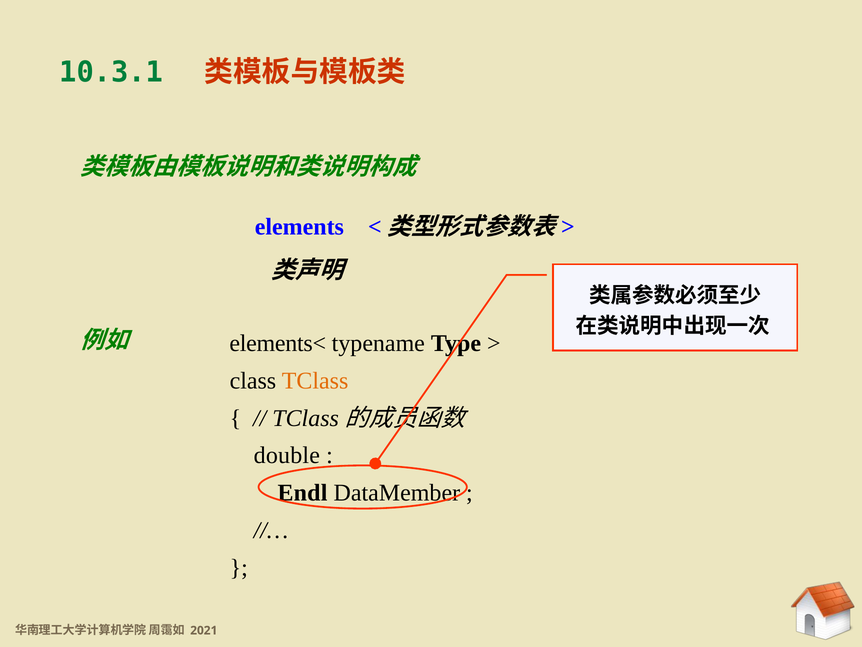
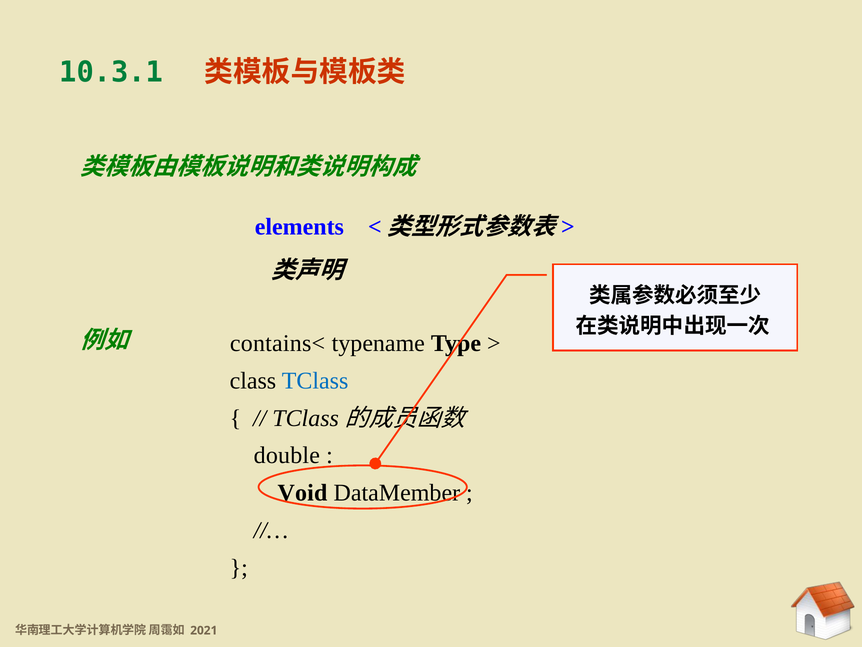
elements<: elements< -> contains<
TClass colour: orange -> blue
Endl: Endl -> Void
